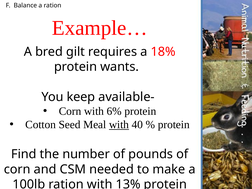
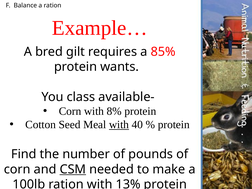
18%: 18% -> 85%
keep: keep -> class
6%: 6% -> 8%
CSM underline: none -> present
